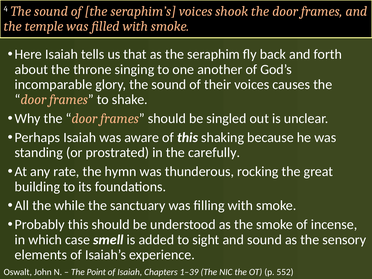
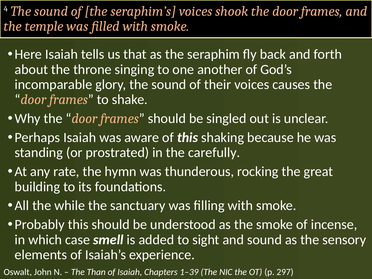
Point: Point -> Than
552: 552 -> 297
